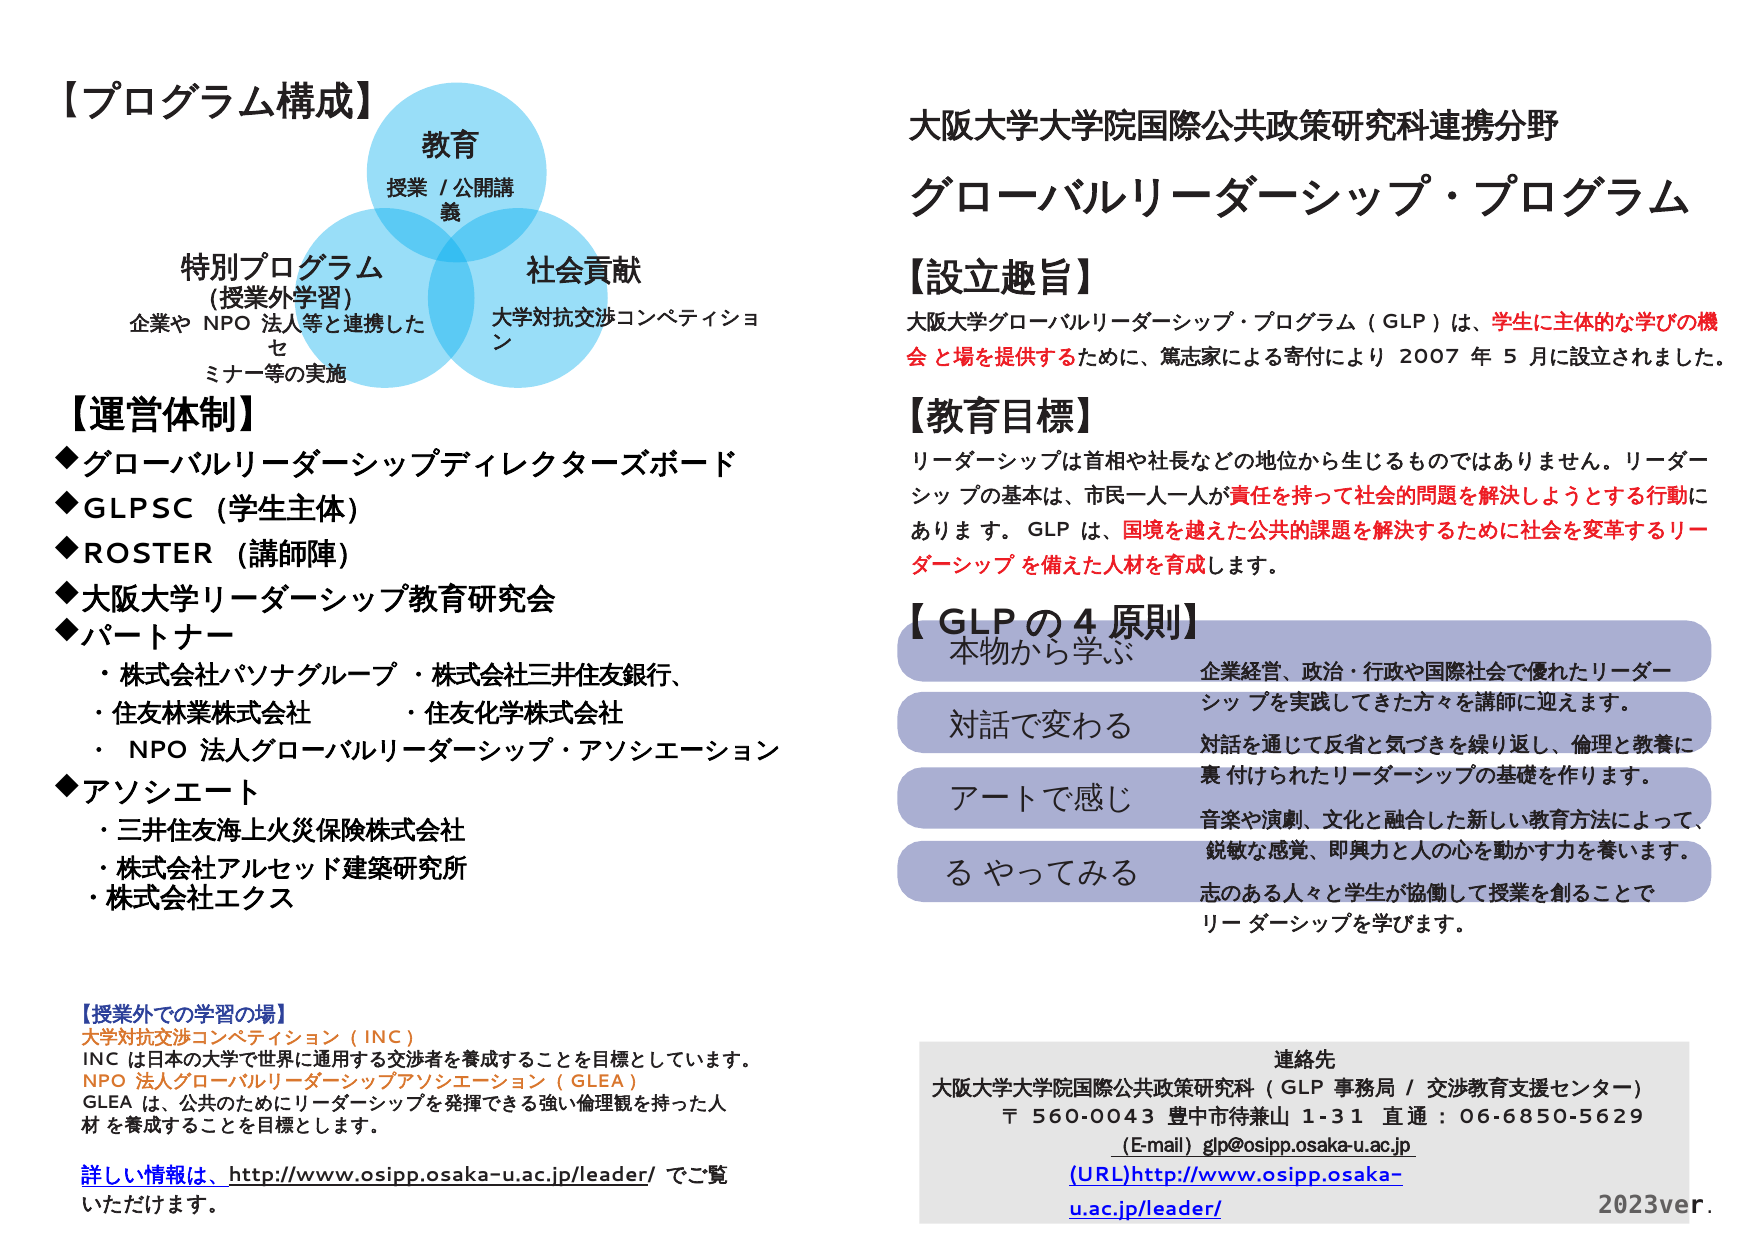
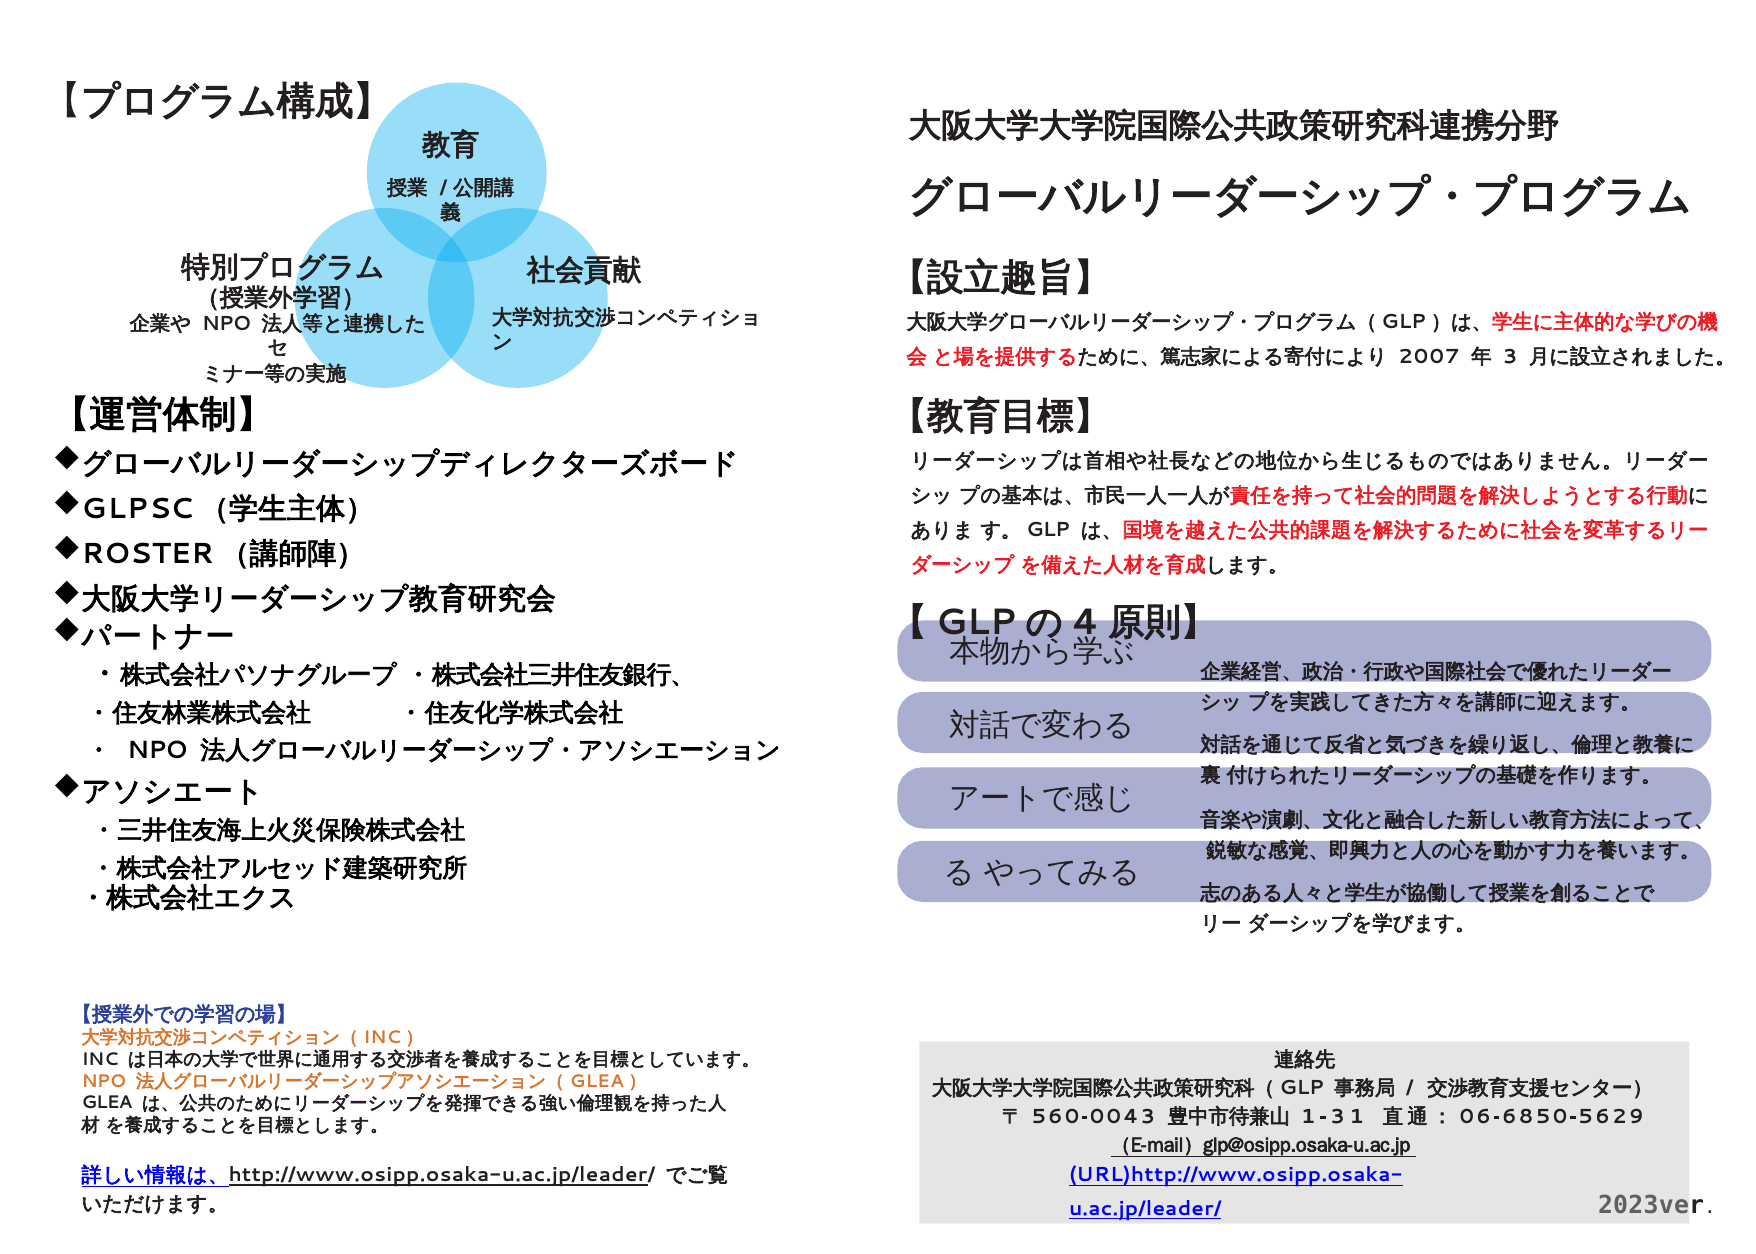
5: 5 -> 3
